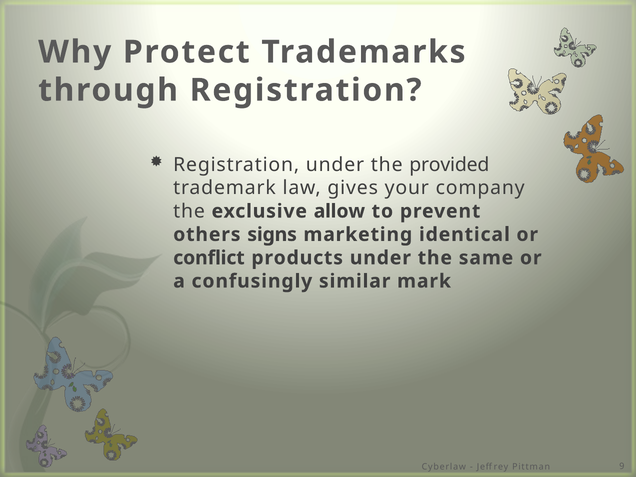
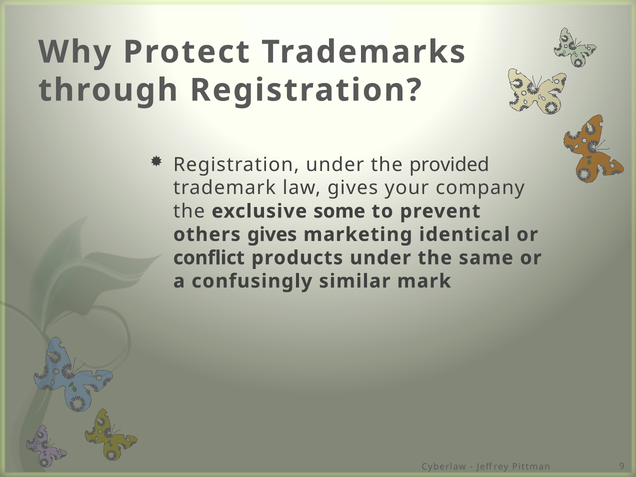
allow: allow -> some
others signs: signs -> gives
